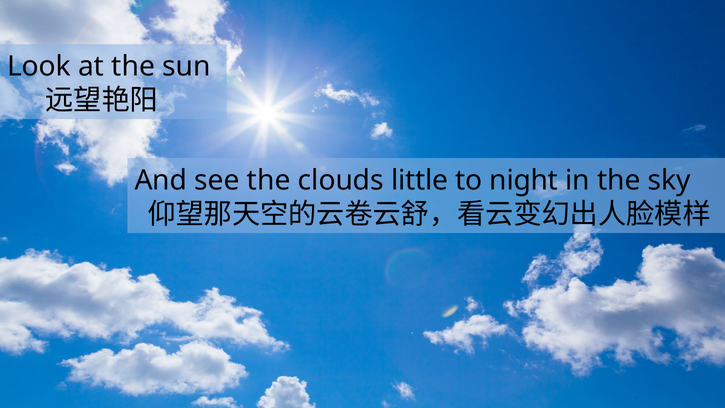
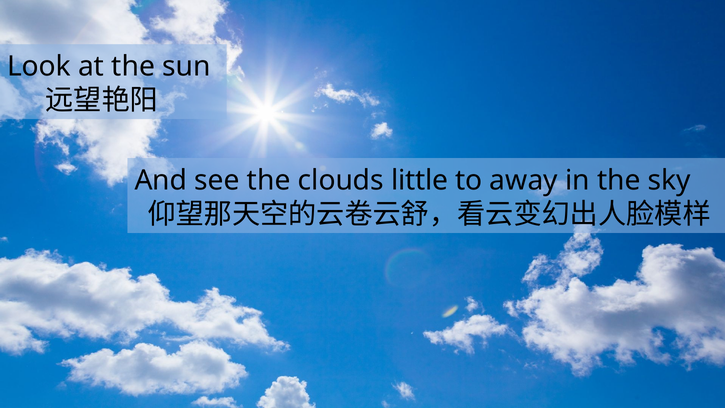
night: night -> away
